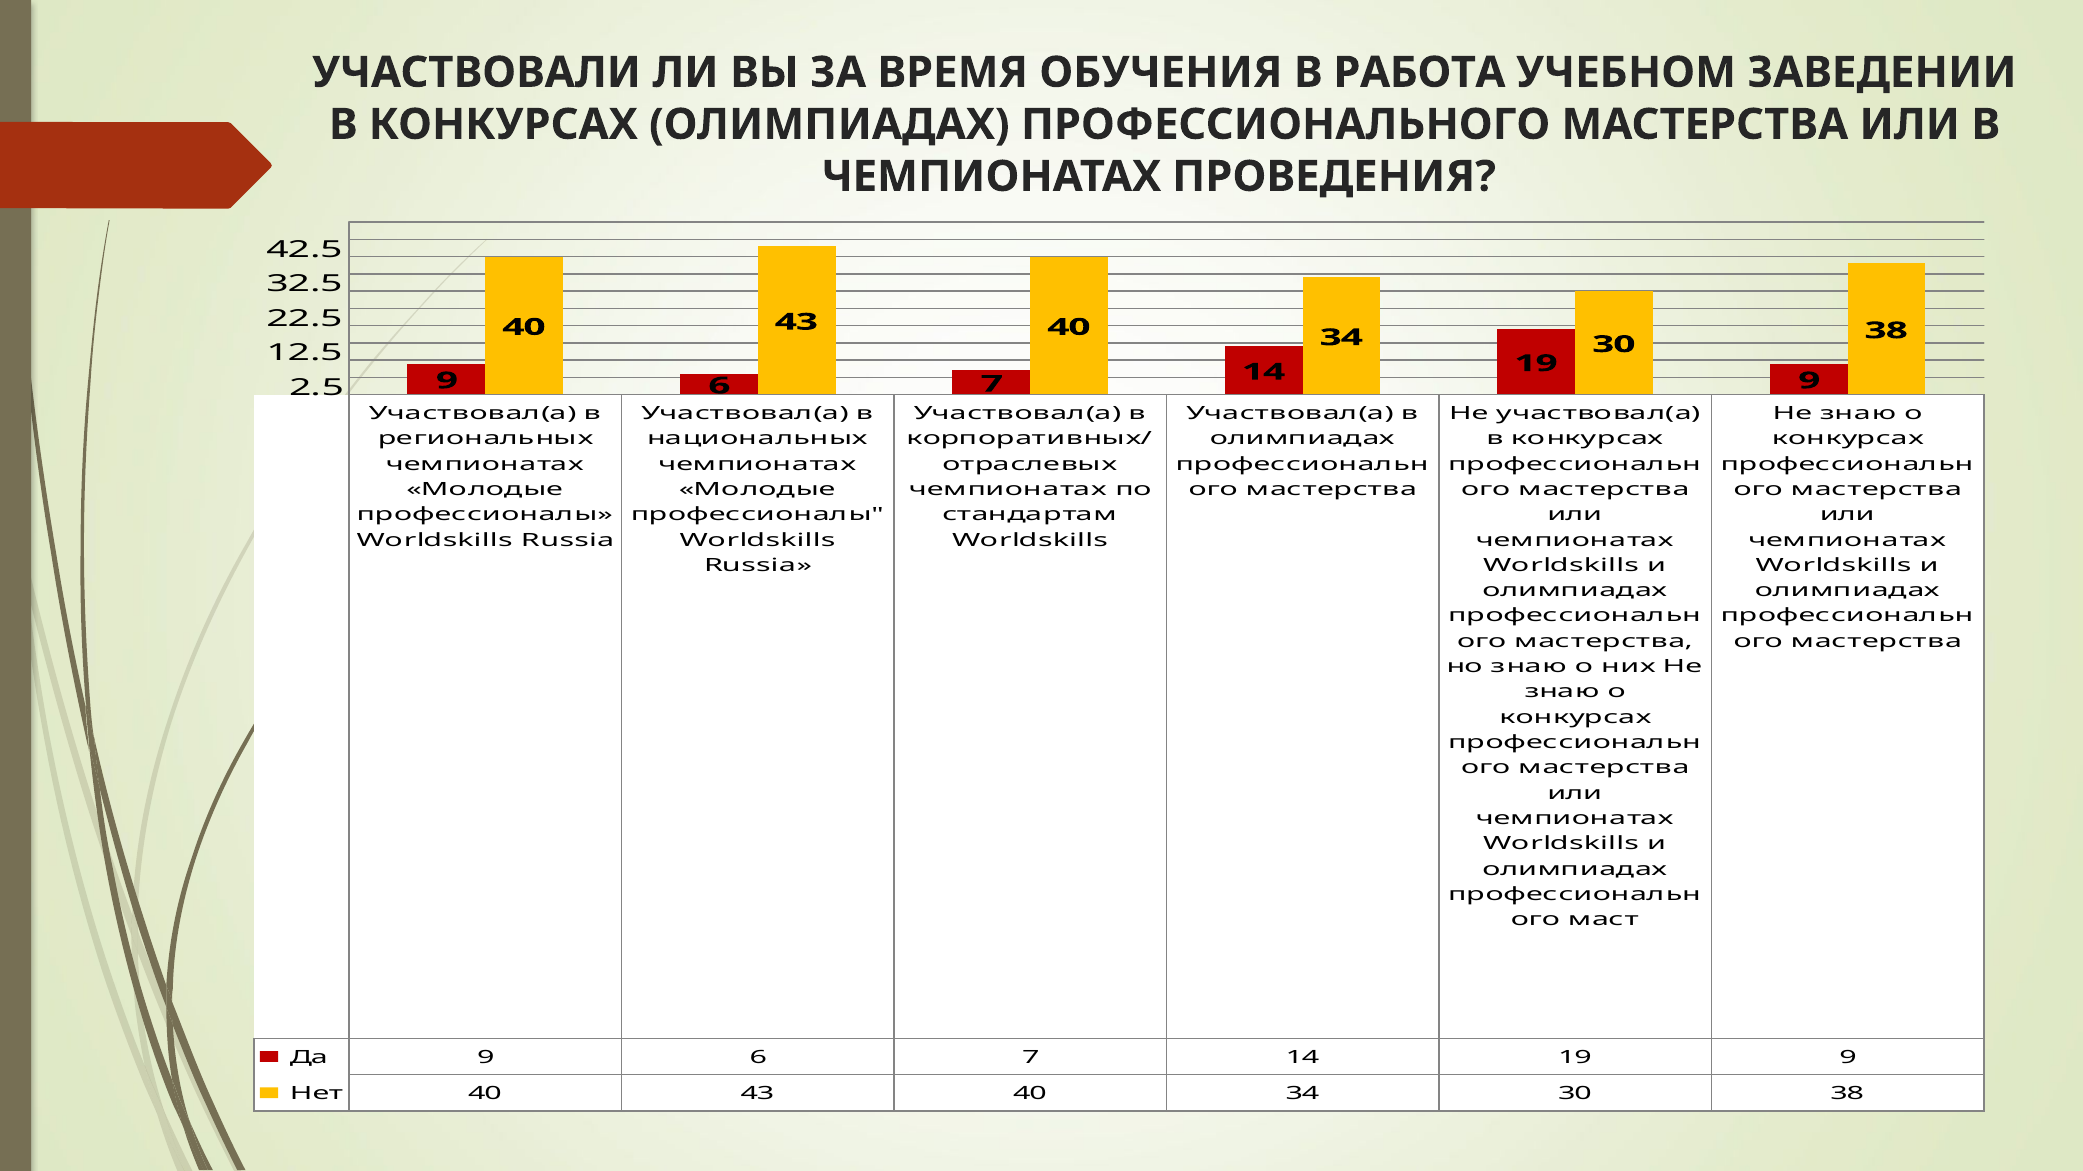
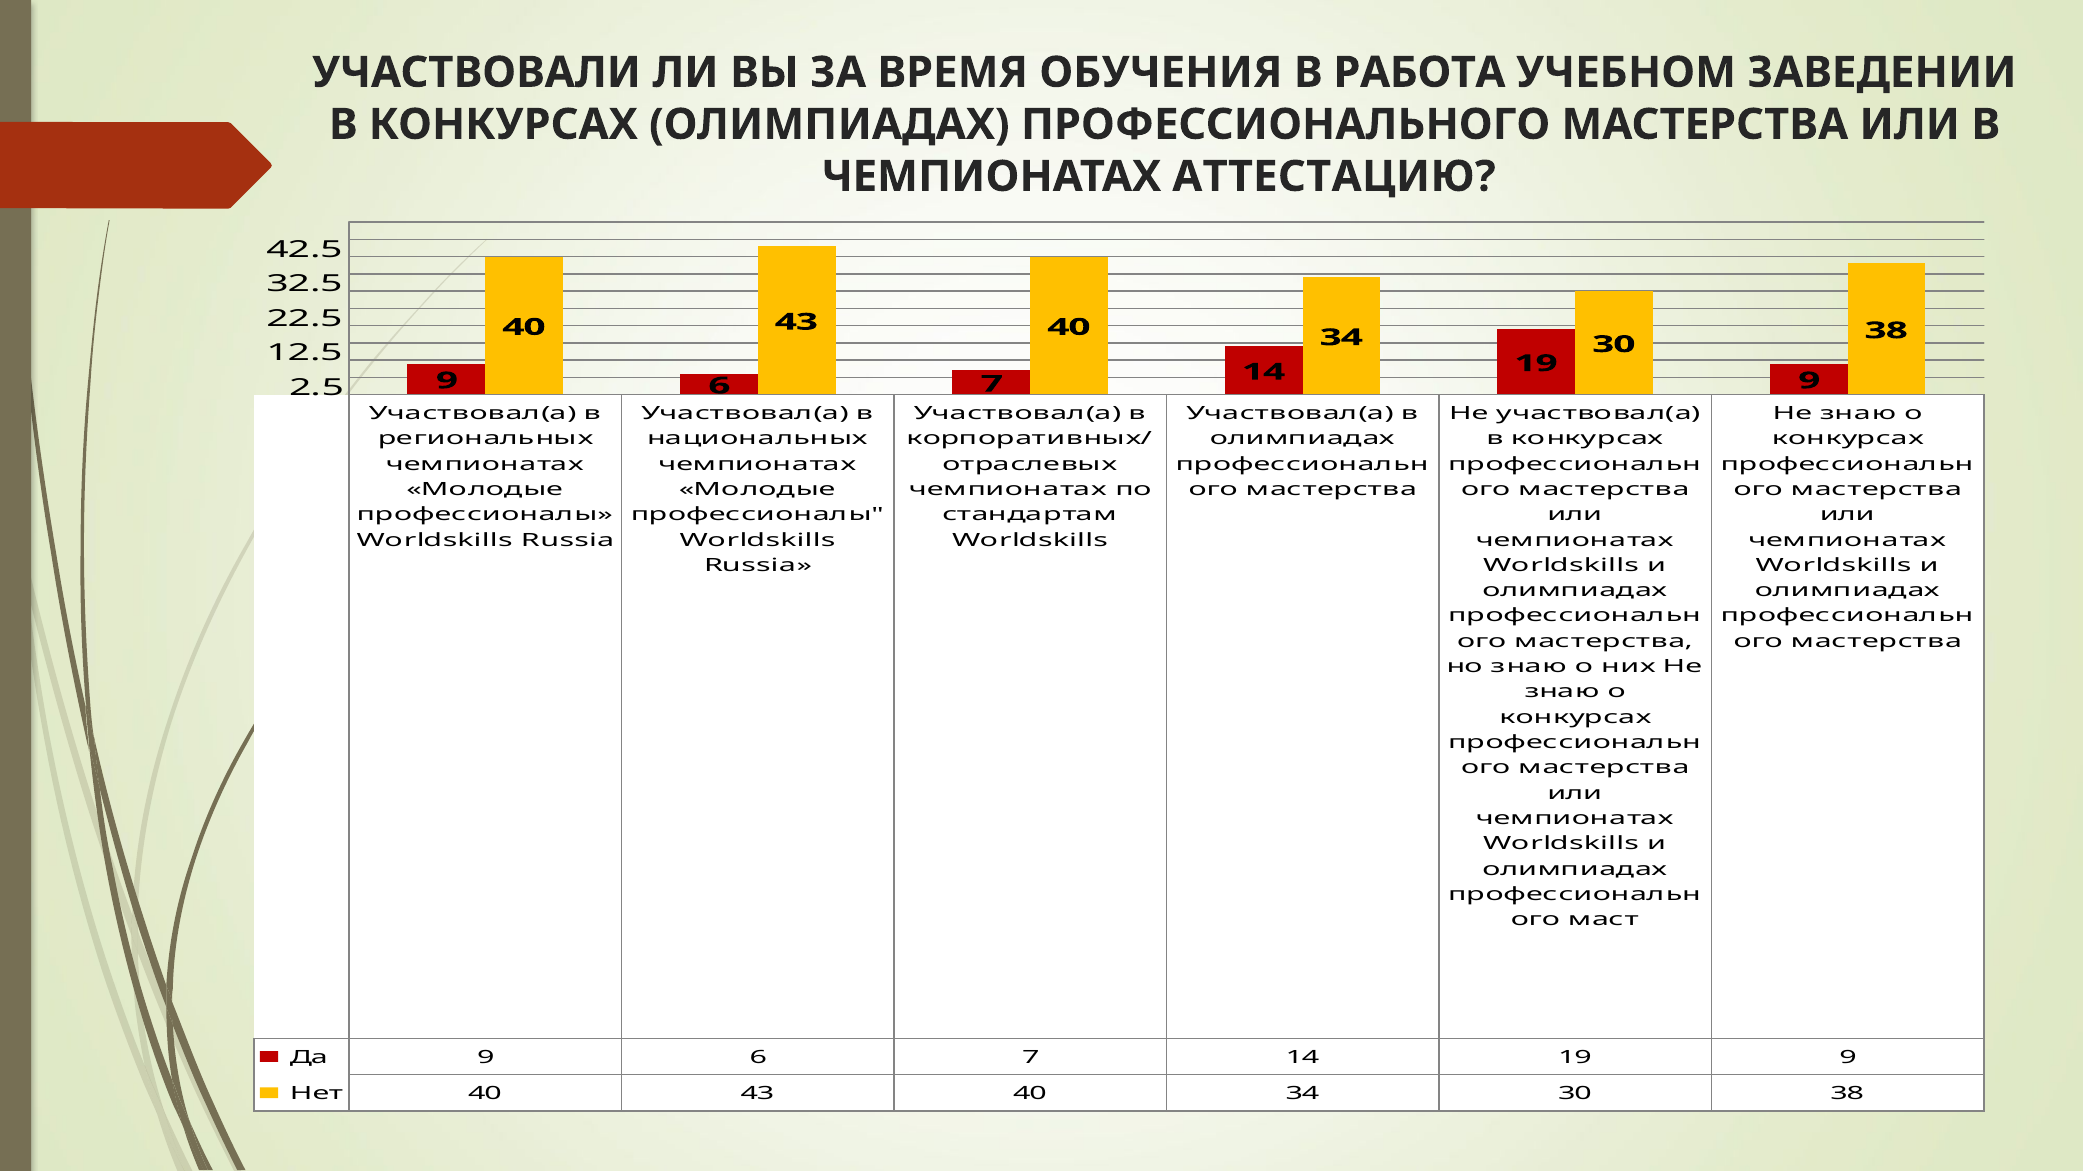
ПРОВЕДЕНИЯ: ПРОВЕДЕНИЯ -> АТТЕСТАЦИЮ
